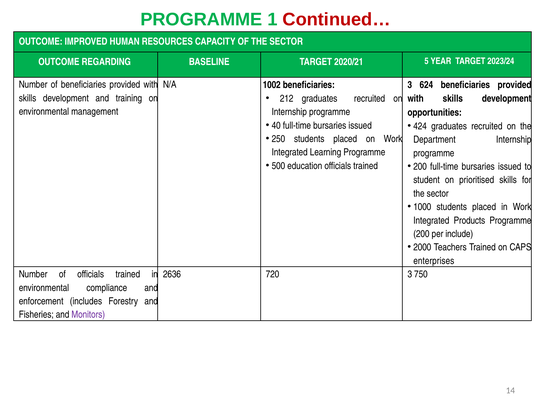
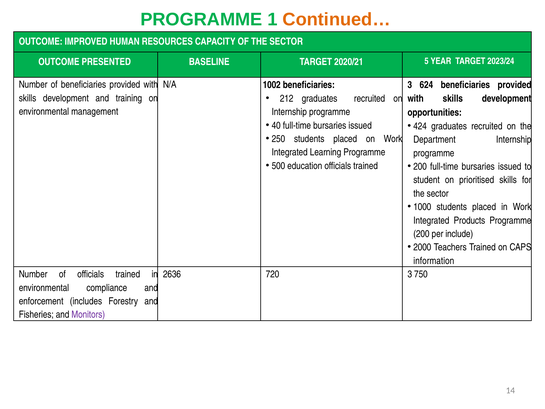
Continued… colour: red -> orange
REGARDING: REGARDING -> PRESENTED
enterprises: enterprises -> information
